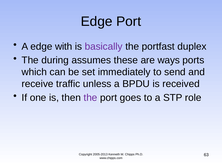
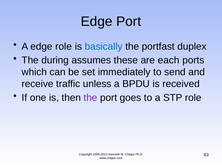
edge with: with -> role
basically colour: purple -> blue
ways: ways -> each
